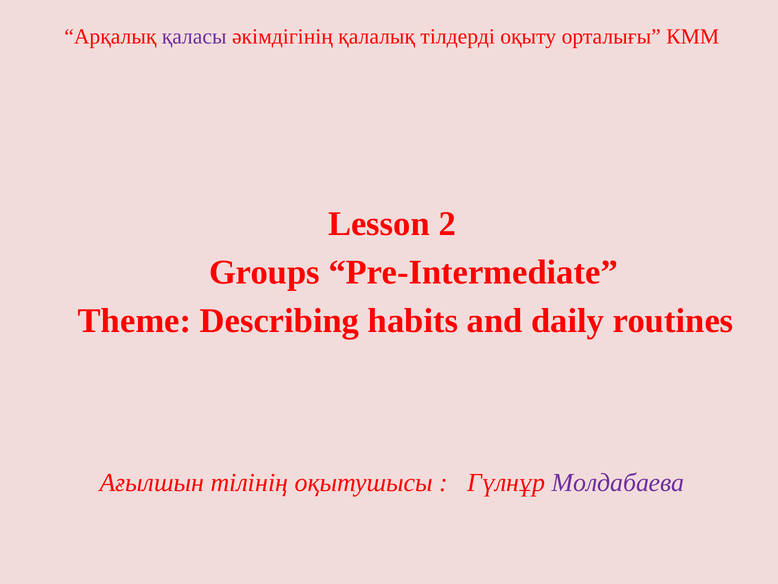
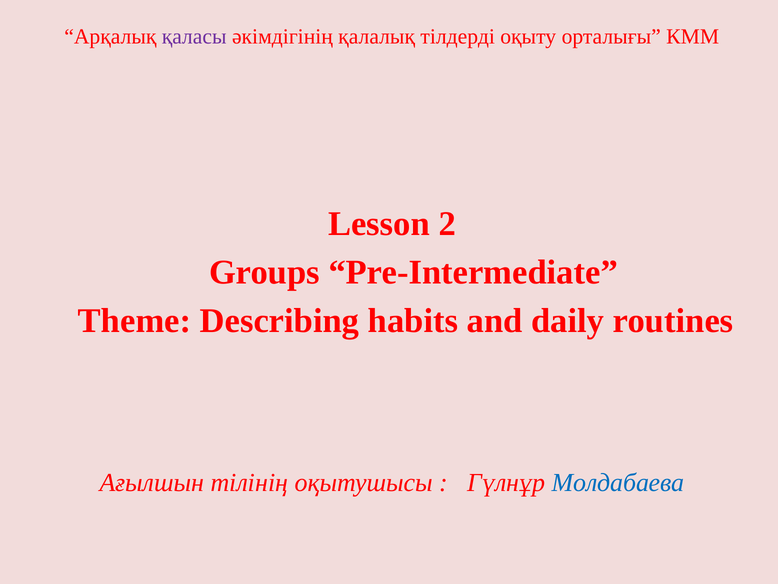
Молдабаева colour: purple -> blue
